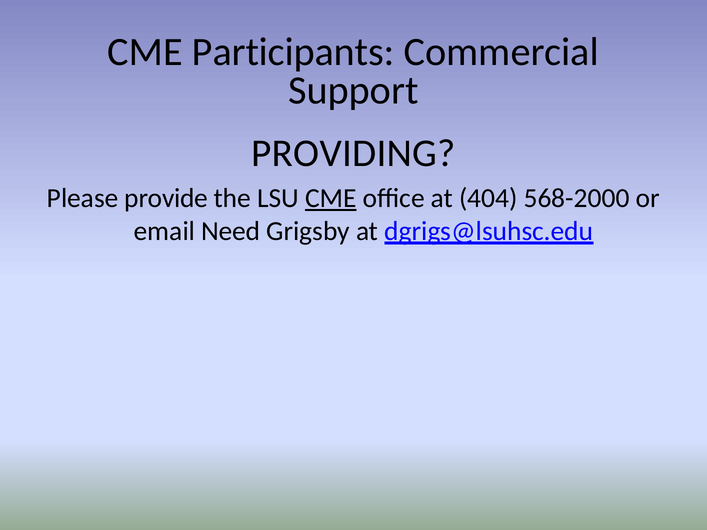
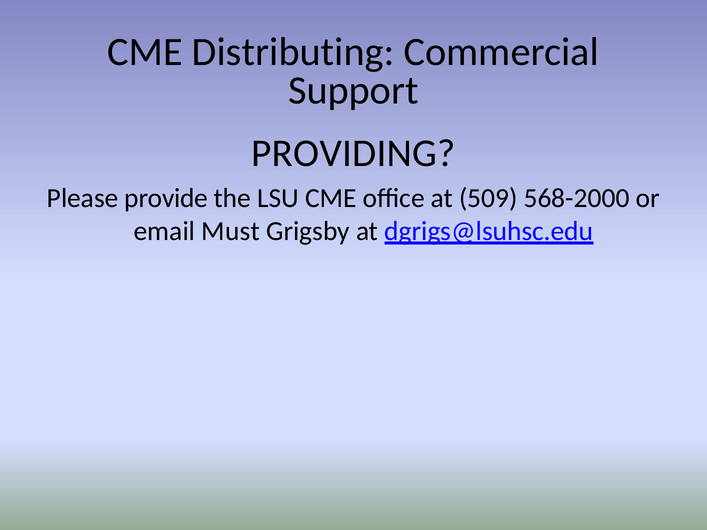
Participants: Participants -> Distributing
CME at (331, 198) underline: present -> none
404: 404 -> 509
Need: Need -> Must
